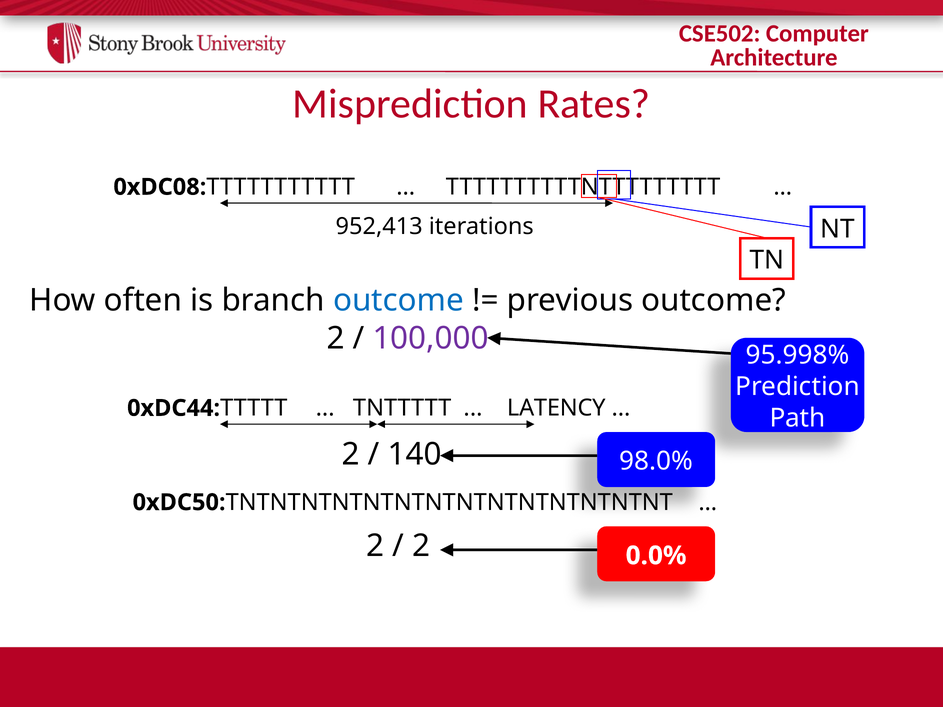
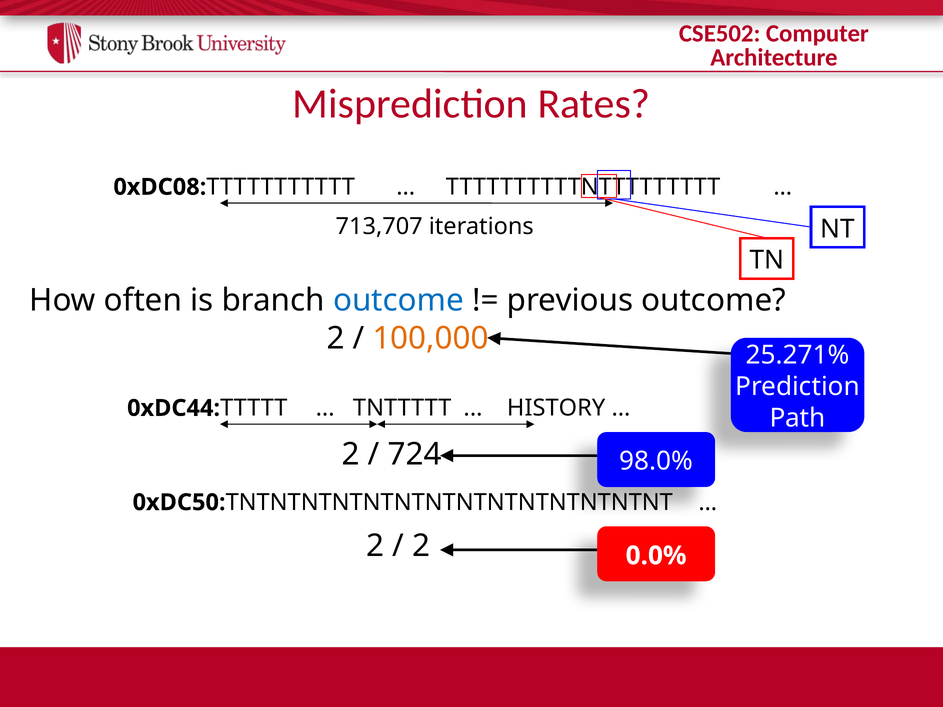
952,413: 952,413 -> 713,707
100,000 colour: purple -> orange
95.998%: 95.998% -> 25.271%
LATENCY: LATENCY -> HISTORY
140: 140 -> 724
